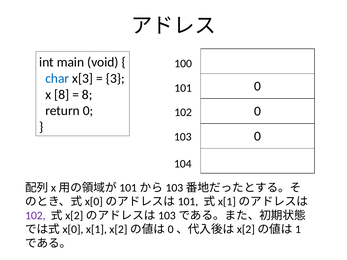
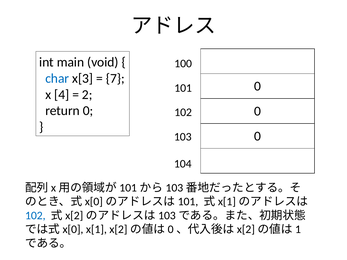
3: 3 -> 7
x 8: 8 -> 4
8 at (87, 95): 8 -> 2
102 at (35, 216) colour: purple -> blue
